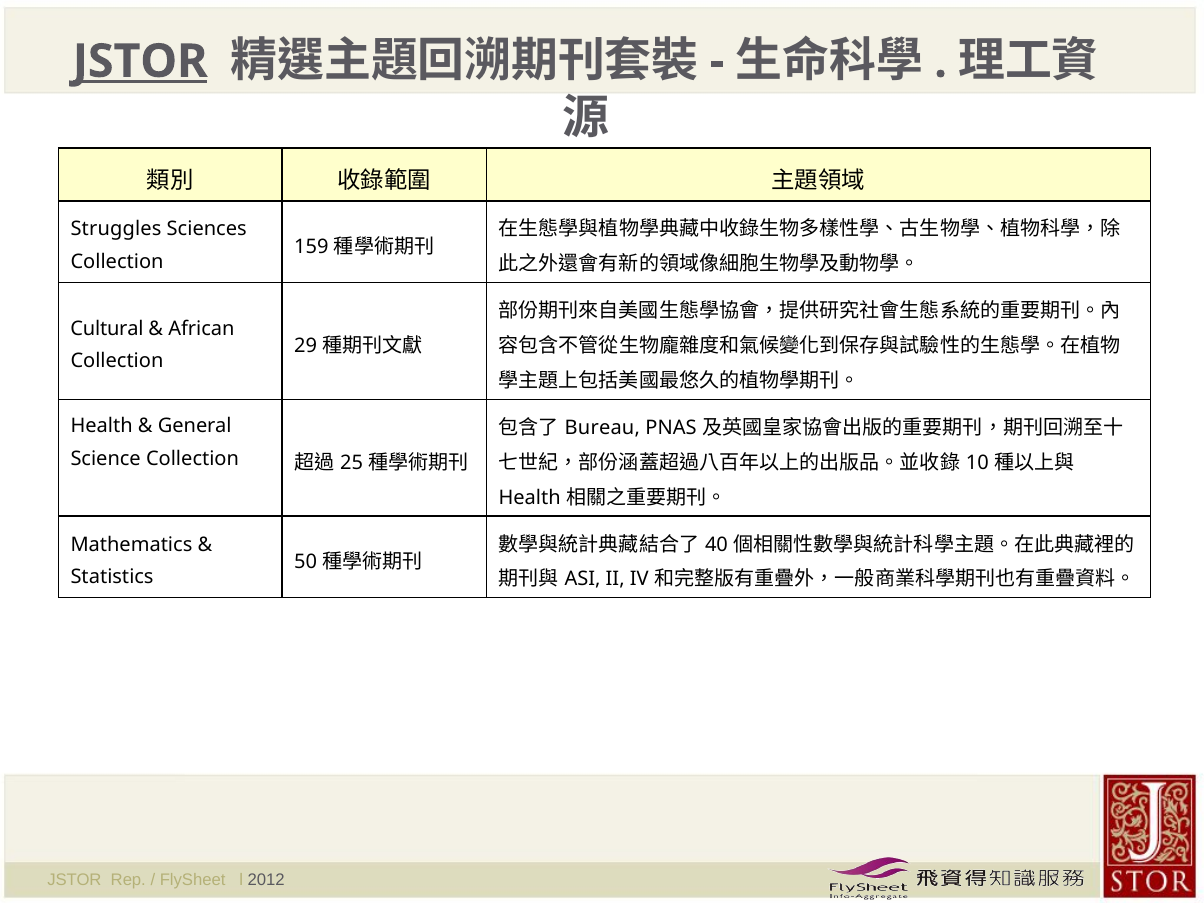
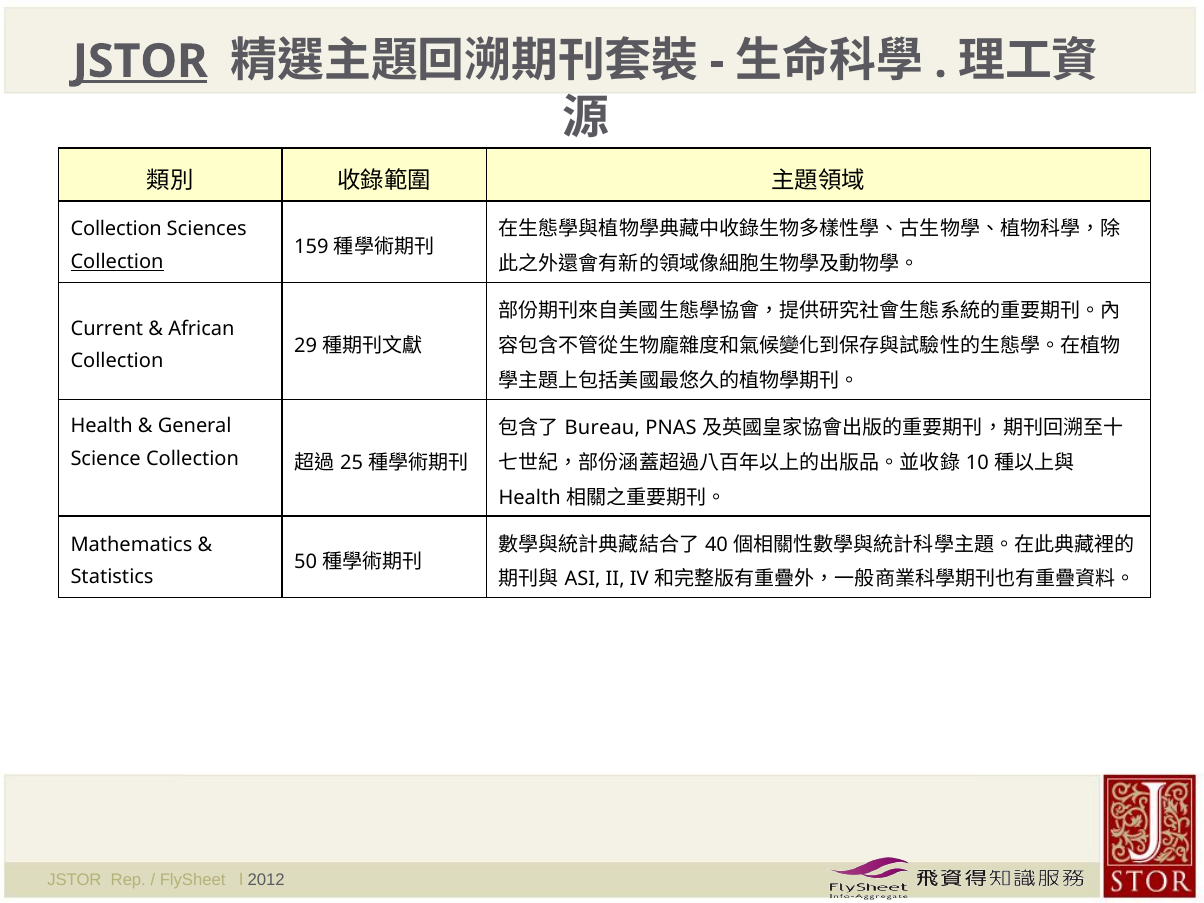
Struggles at (116, 229): Struggles -> Collection
Collection at (117, 262) underline: none -> present
Cultural: Cultural -> Current
